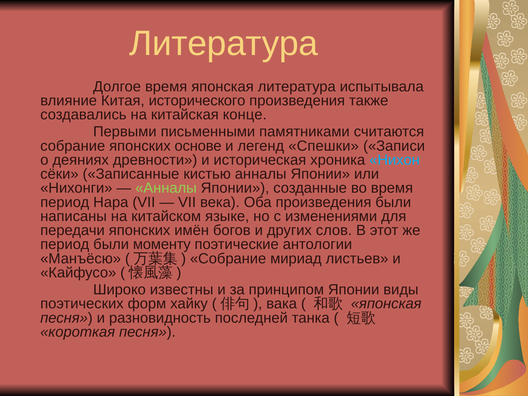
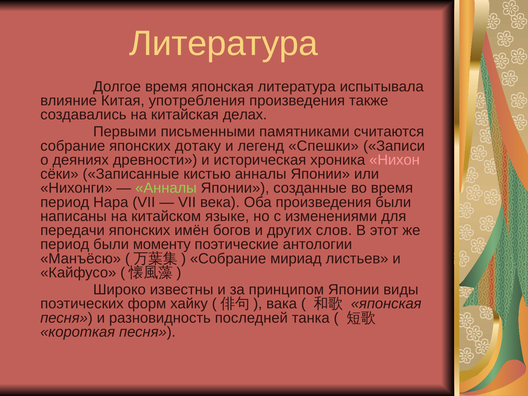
исторического: исторического -> употребления
конце: конце -> делах
основе: основе -> дотаку
Нихон colour: light blue -> pink
